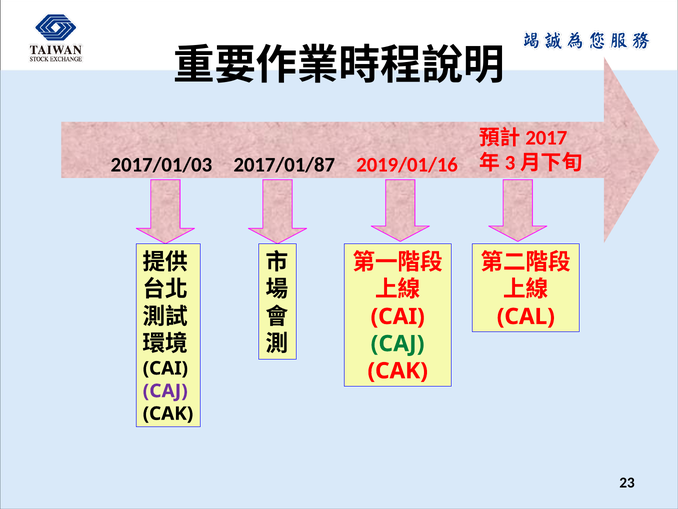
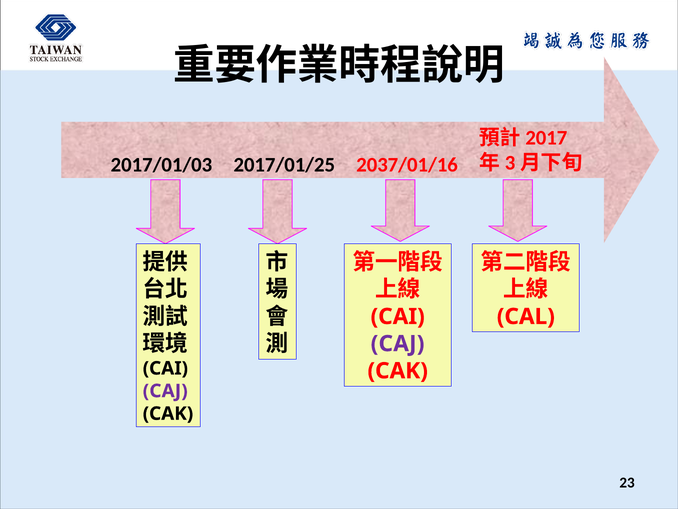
2017/01/87: 2017/01/87 -> 2017/01/25
2019/01/16: 2019/01/16 -> 2037/01/16
CAJ at (398, 343) colour: green -> purple
